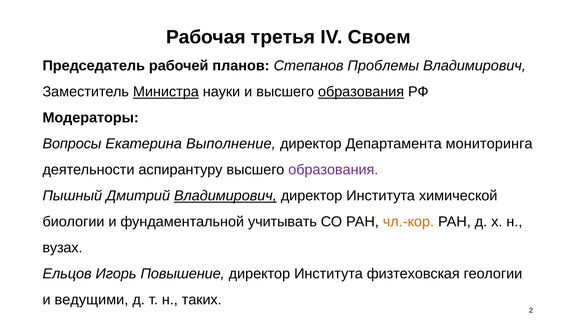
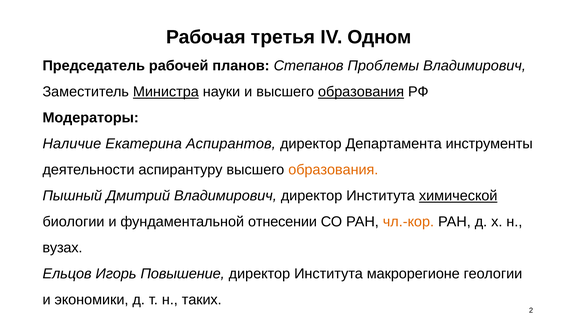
Своем: Своем -> Одном
Вопросы: Вопросы -> Наличие
Выполнение: Выполнение -> Аспирантов
мониторинга: мониторинга -> инструменты
образования at (333, 170) colour: purple -> orange
Владимирович at (225, 196) underline: present -> none
химической underline: none -> present
учитывать: учитывать -> отнесении
физтеховская: физтеховская -> макрорегионе
ведущими: ведущими -> экономики
